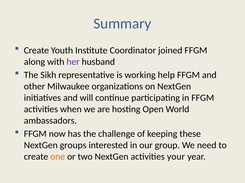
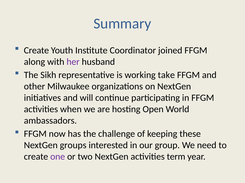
help: help -> take
one colour: orange -> purple
your: your -> term
